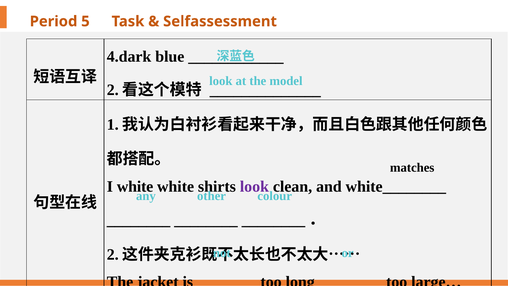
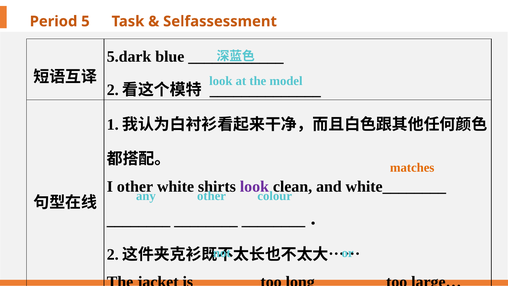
4.dark: 4.dark -> 5.dark
matches colour: black -> orange
I white: white -> other
